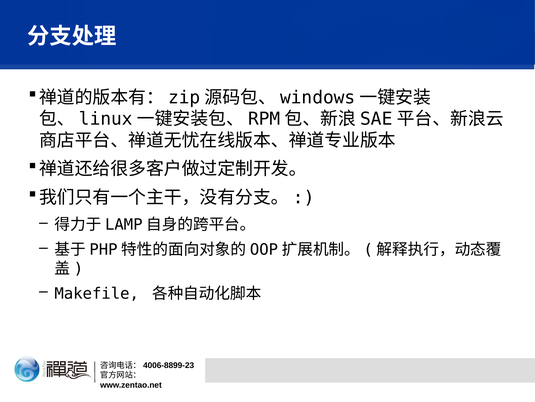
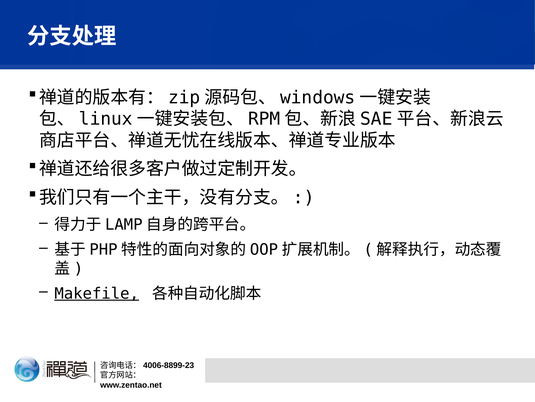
Makefile underline: none -> present
